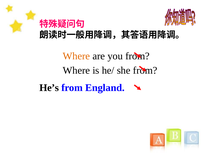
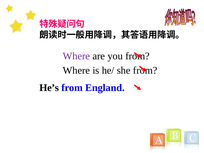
Where at (76, 56) colour: orange -> purple
